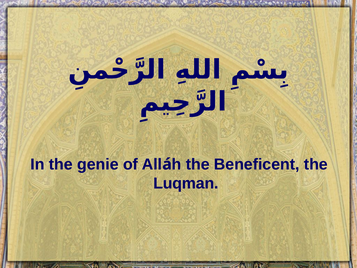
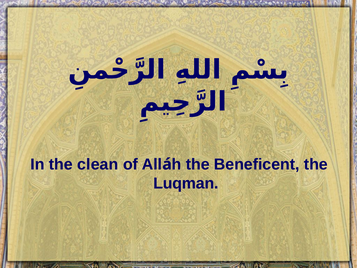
genie: genie -> clean
